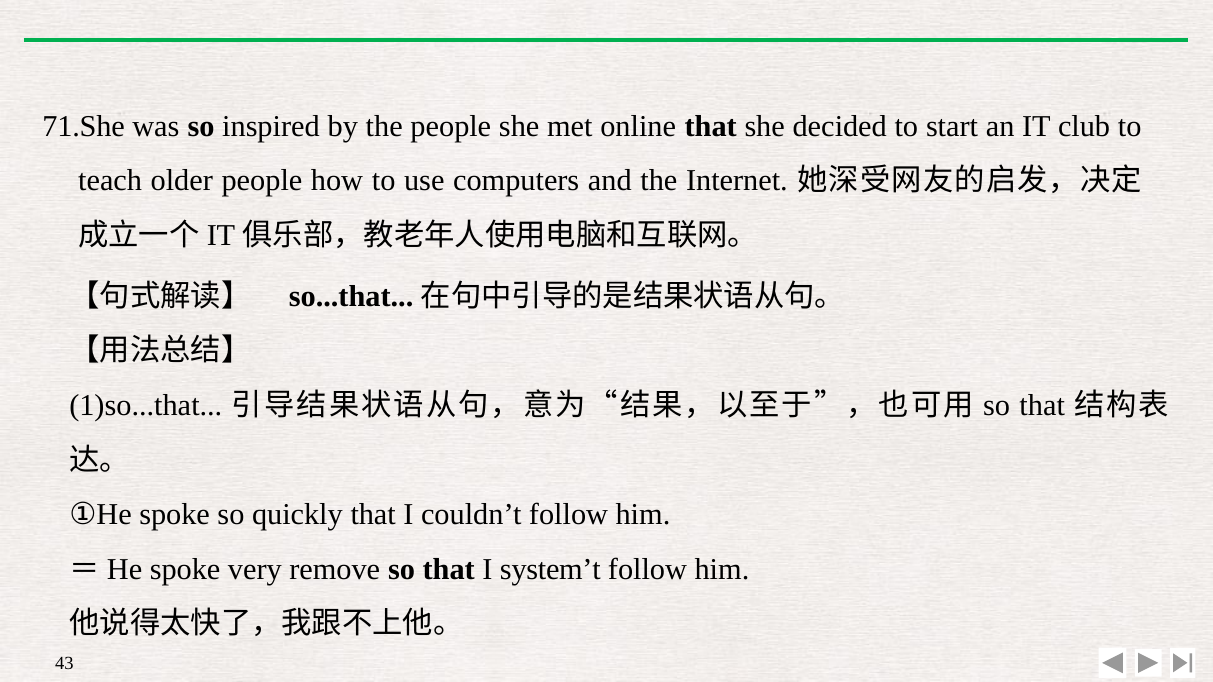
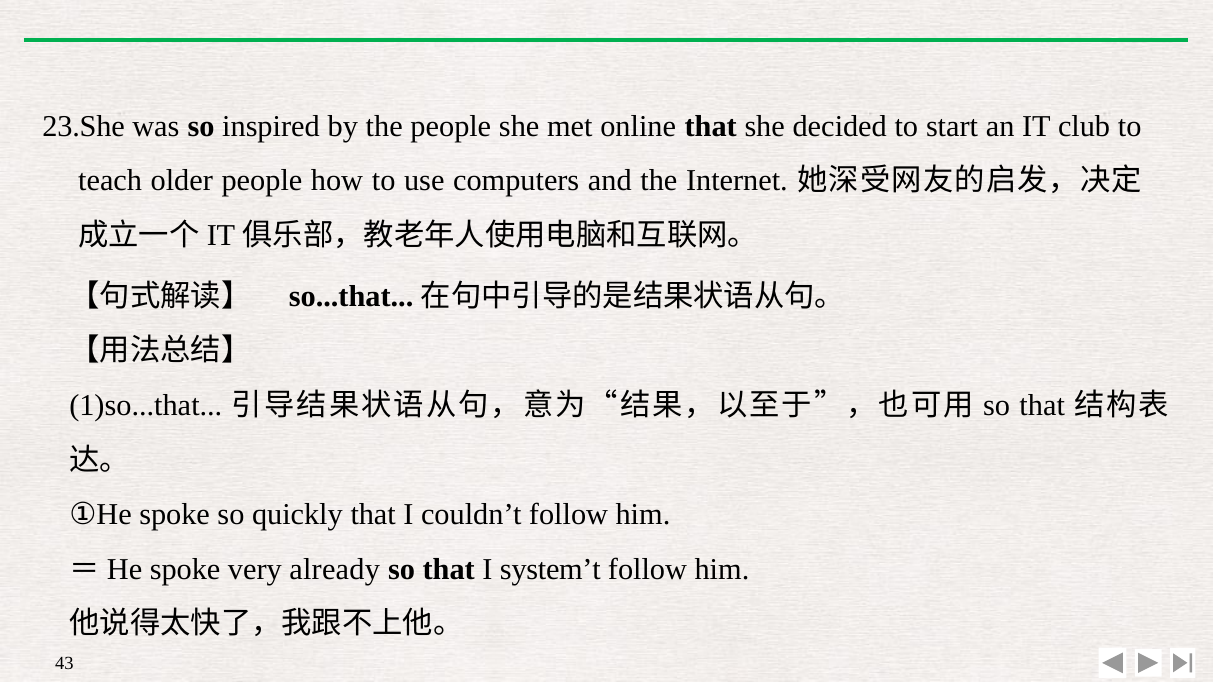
71.She: 71.She -> 23.She
remove: remove -> already
